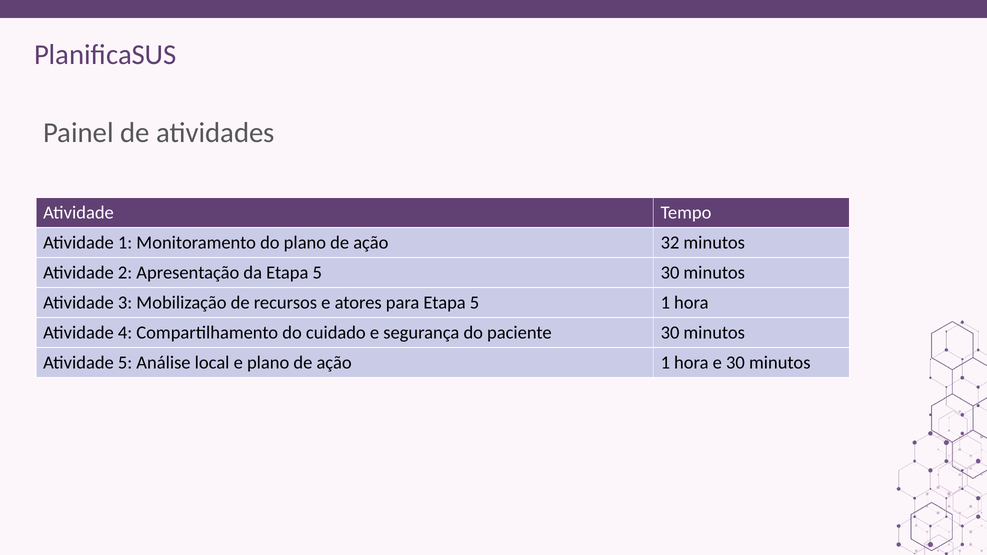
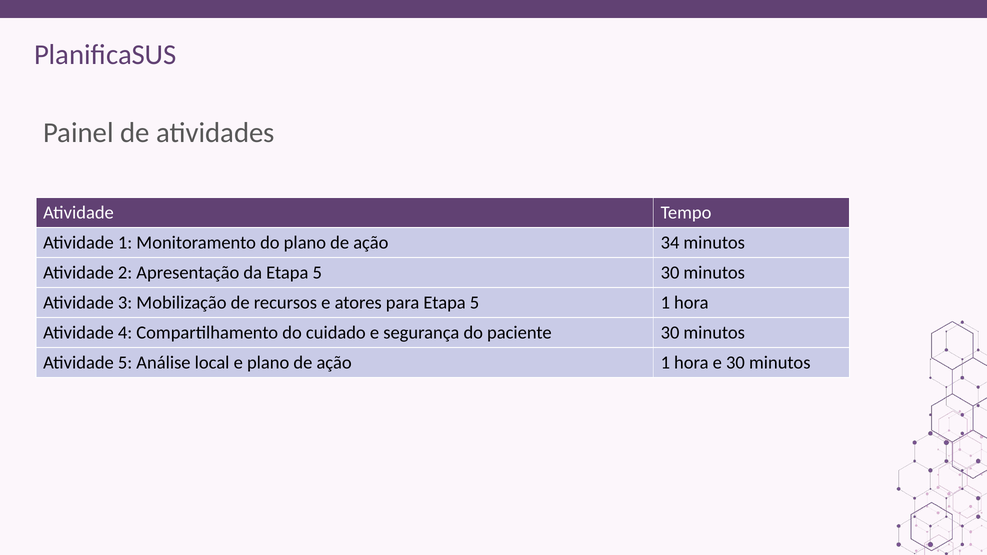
32: 32 -> 34
